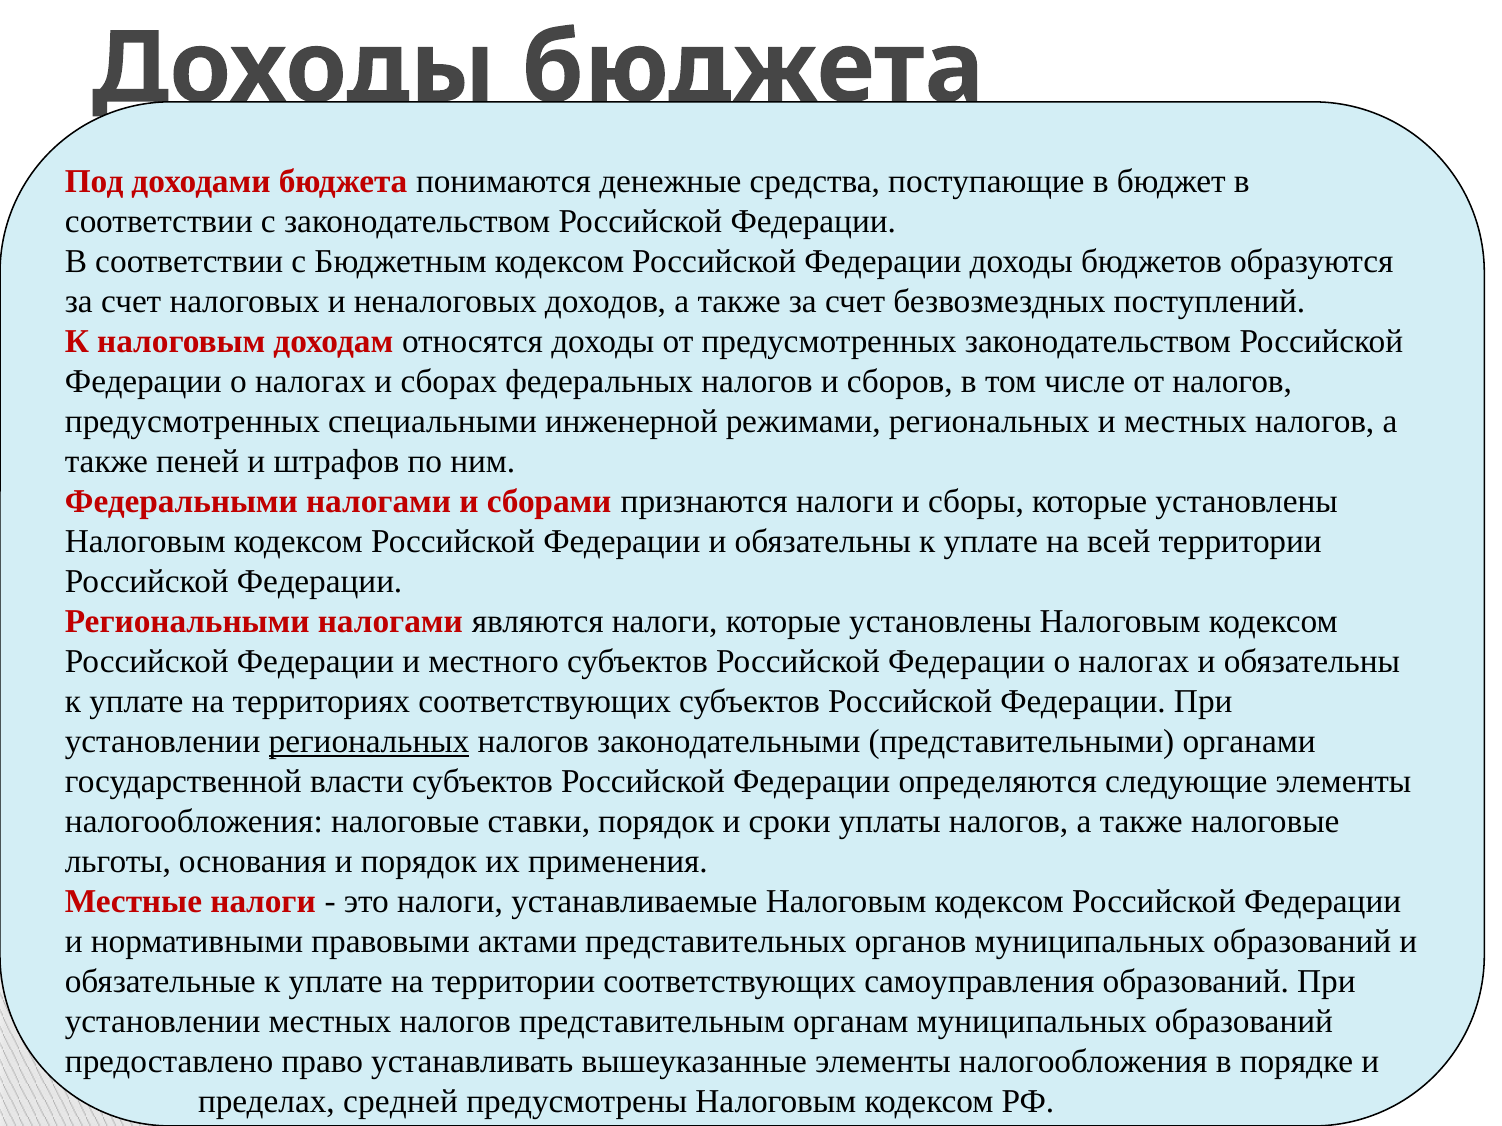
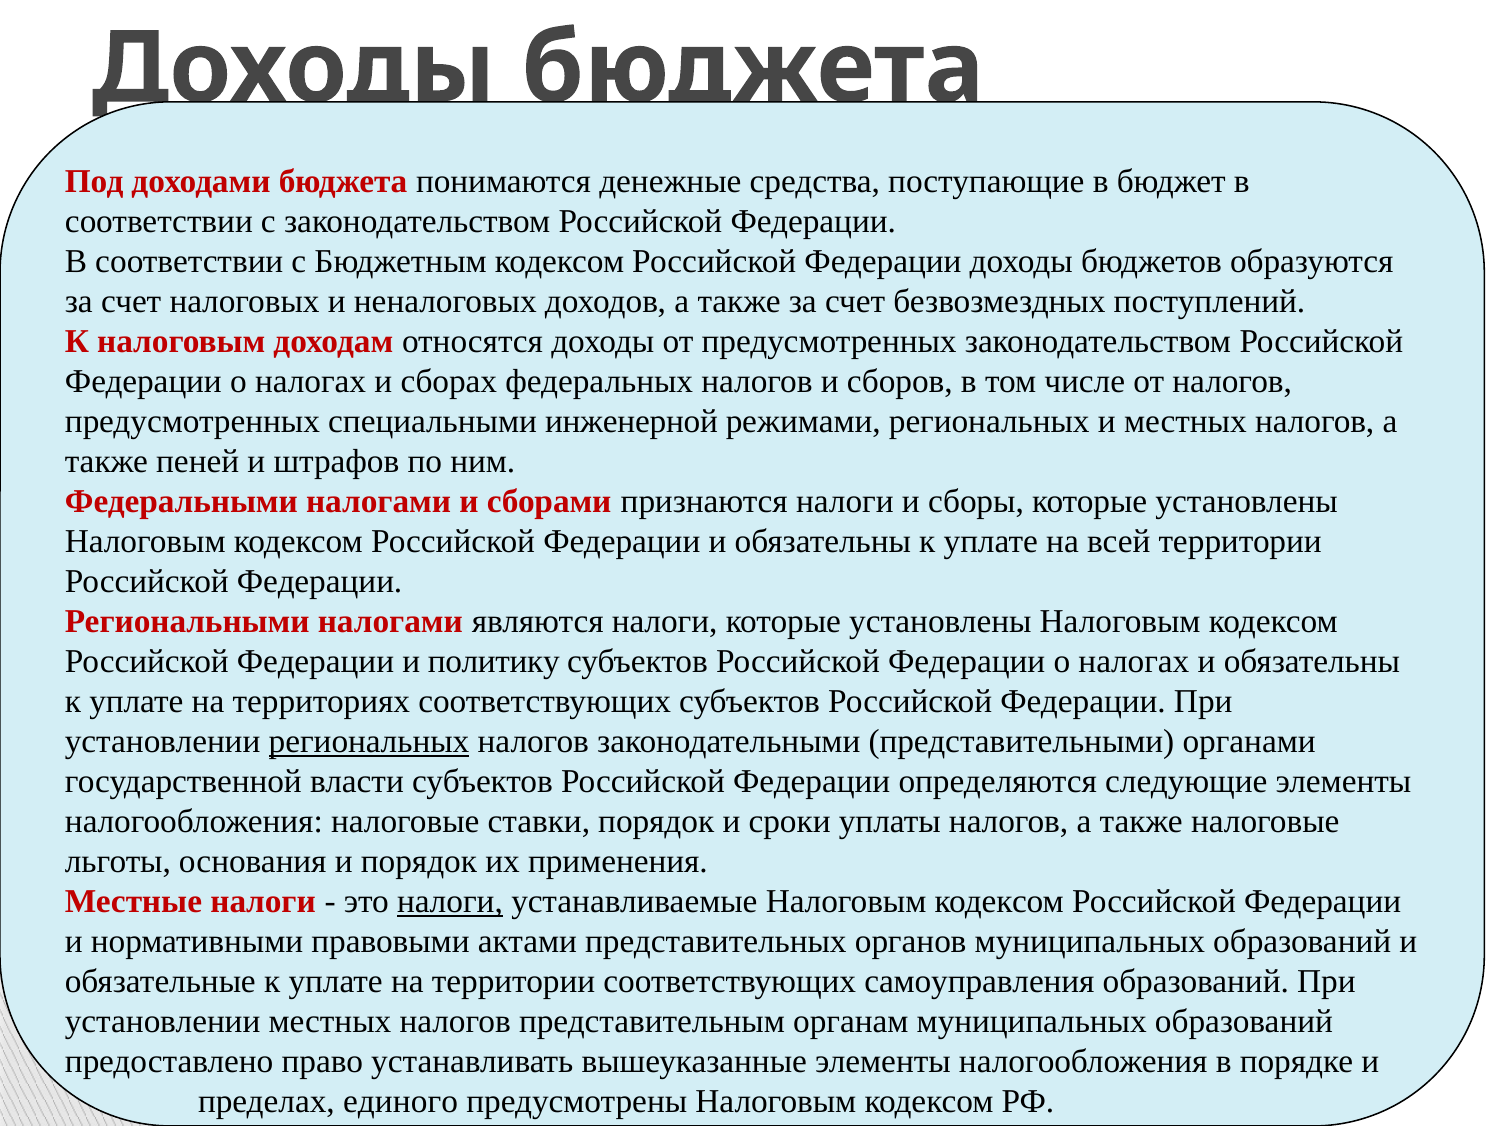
местного: местного -> политику
налоги at (450, 902) underline: none -> present
средней: средней -> единого
